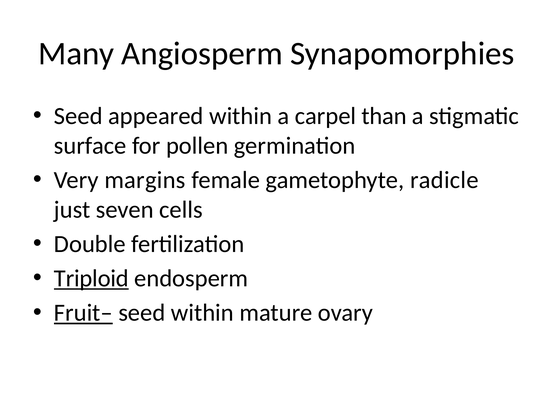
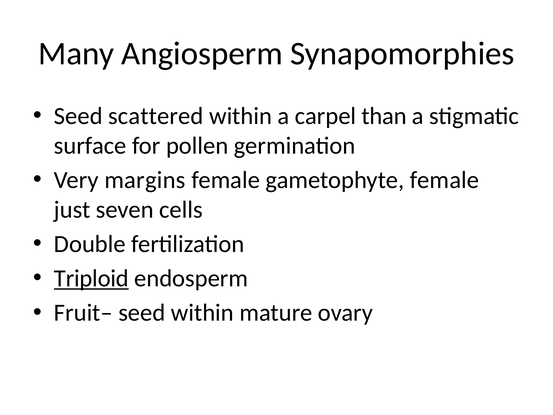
appeared: appeared -> scattered
gametophyte radicle: radicle -> female
Fruit– underline: present -> none
